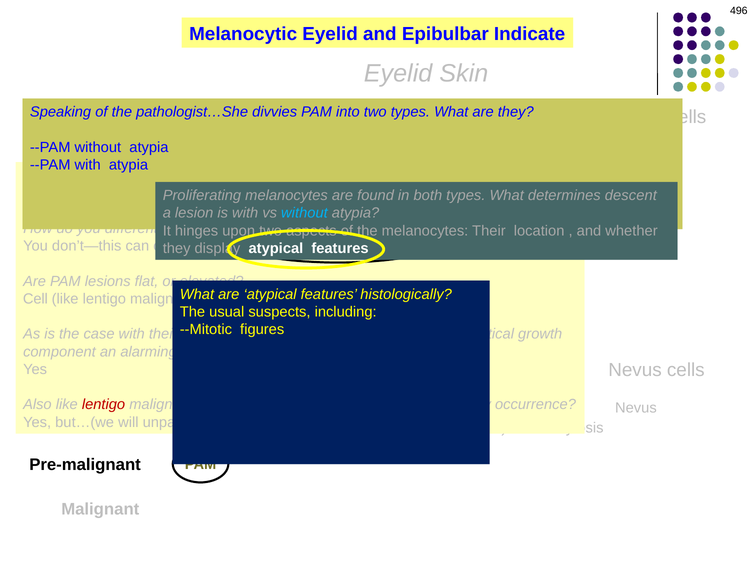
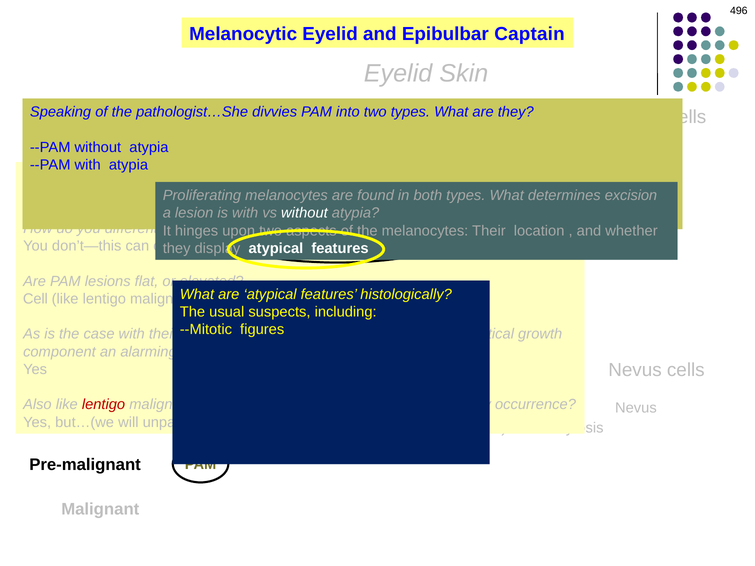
Indicate: Indicate -> Captain
descent: descent -> excision
without at (304, 213) colour: light blue -> white
